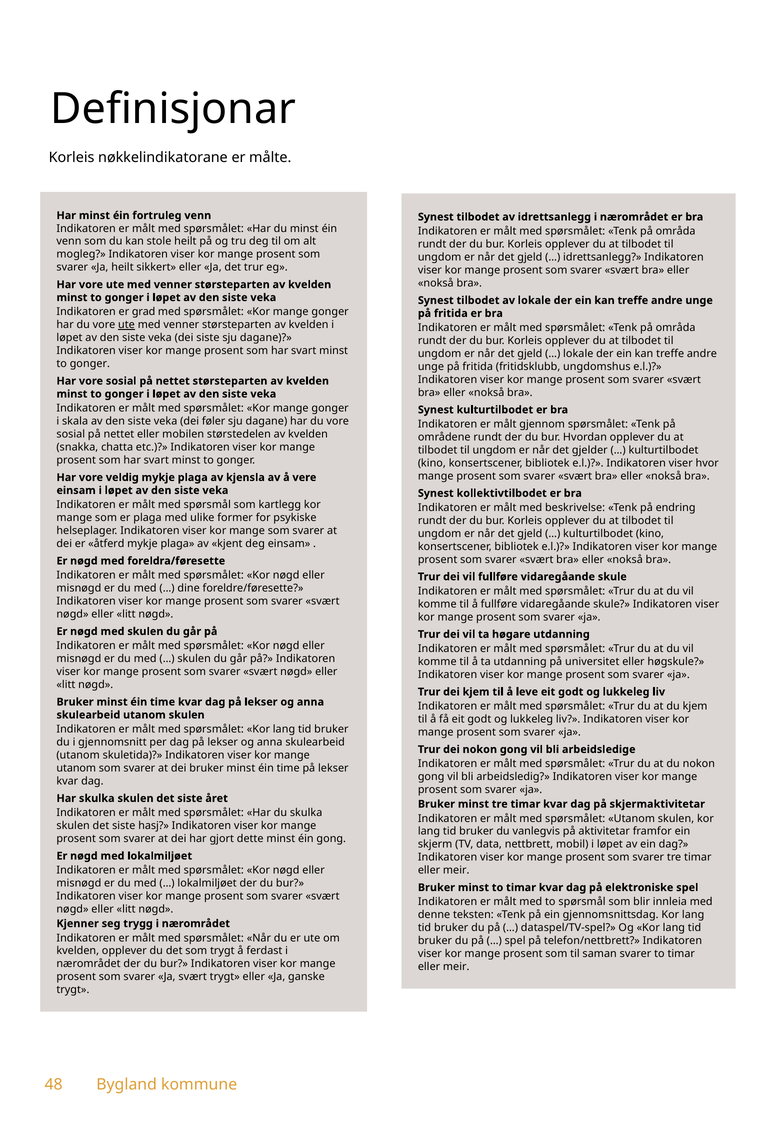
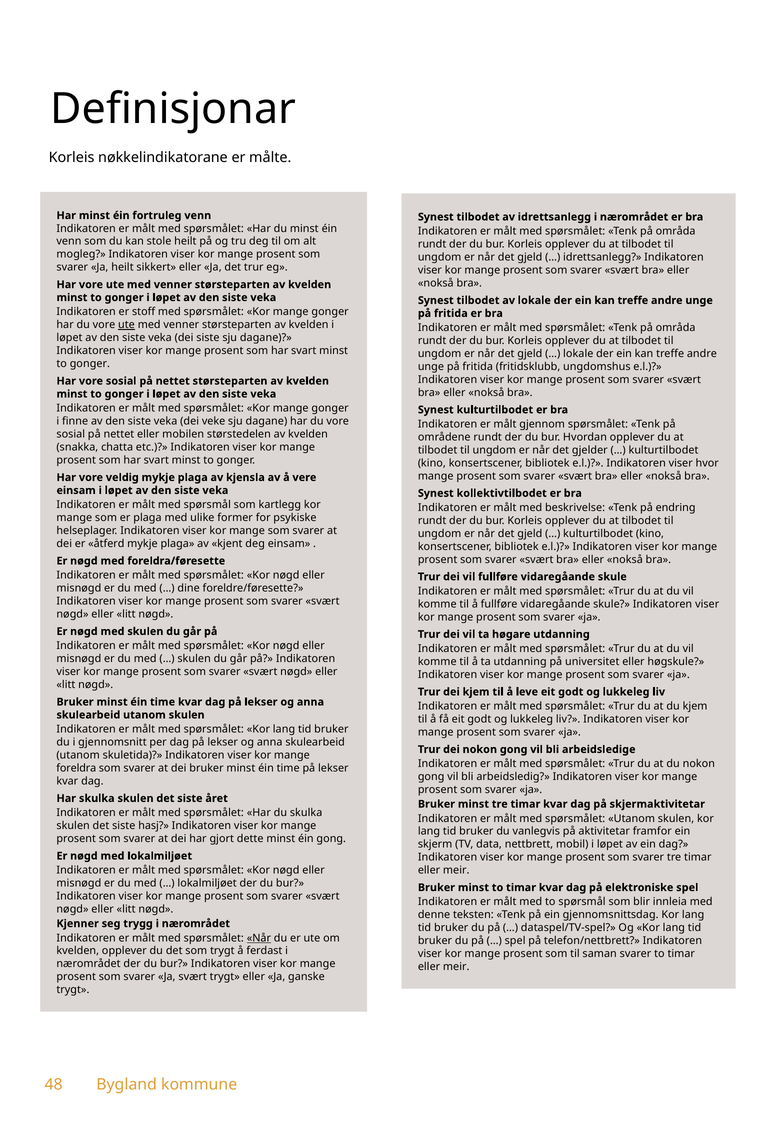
grad: grad -> stoff
skala: skala -> finne
føler: føler -> veke
utanom at (76, 768): utanom -> foreldra
Når at (259, 938) underline: none -> present
